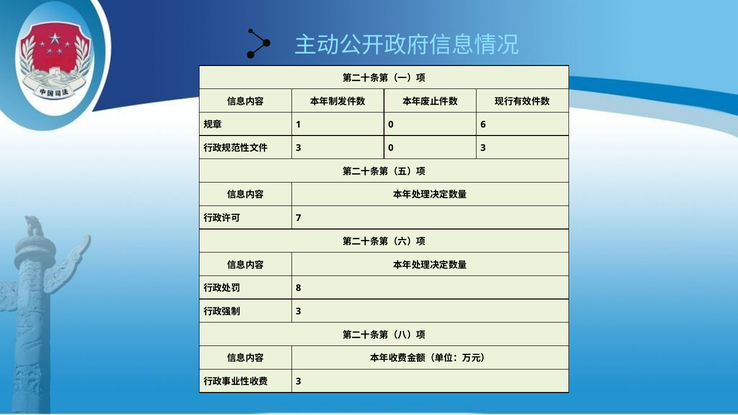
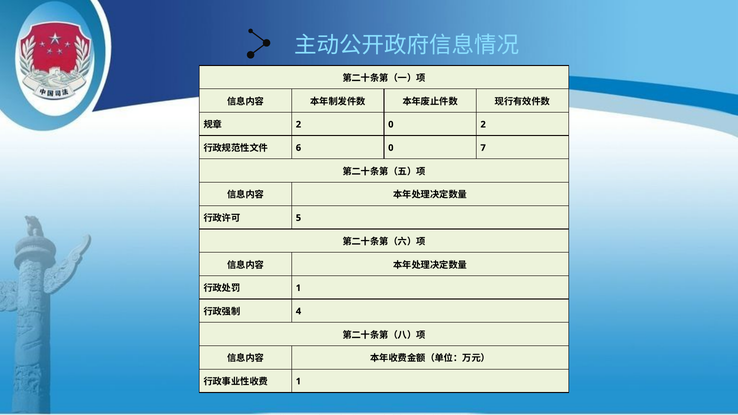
1 at (298, 124): 1 -> 2
0 6: 6 -> 2
3 at (298, 148): 3 -> 6
0 3: 3 -> 7
7: 7 -> 5
8 at (298, 288): 8 -> 1
3 at (298, 311): 3 -> 4
3 at (298, 381): 3 -> 1
